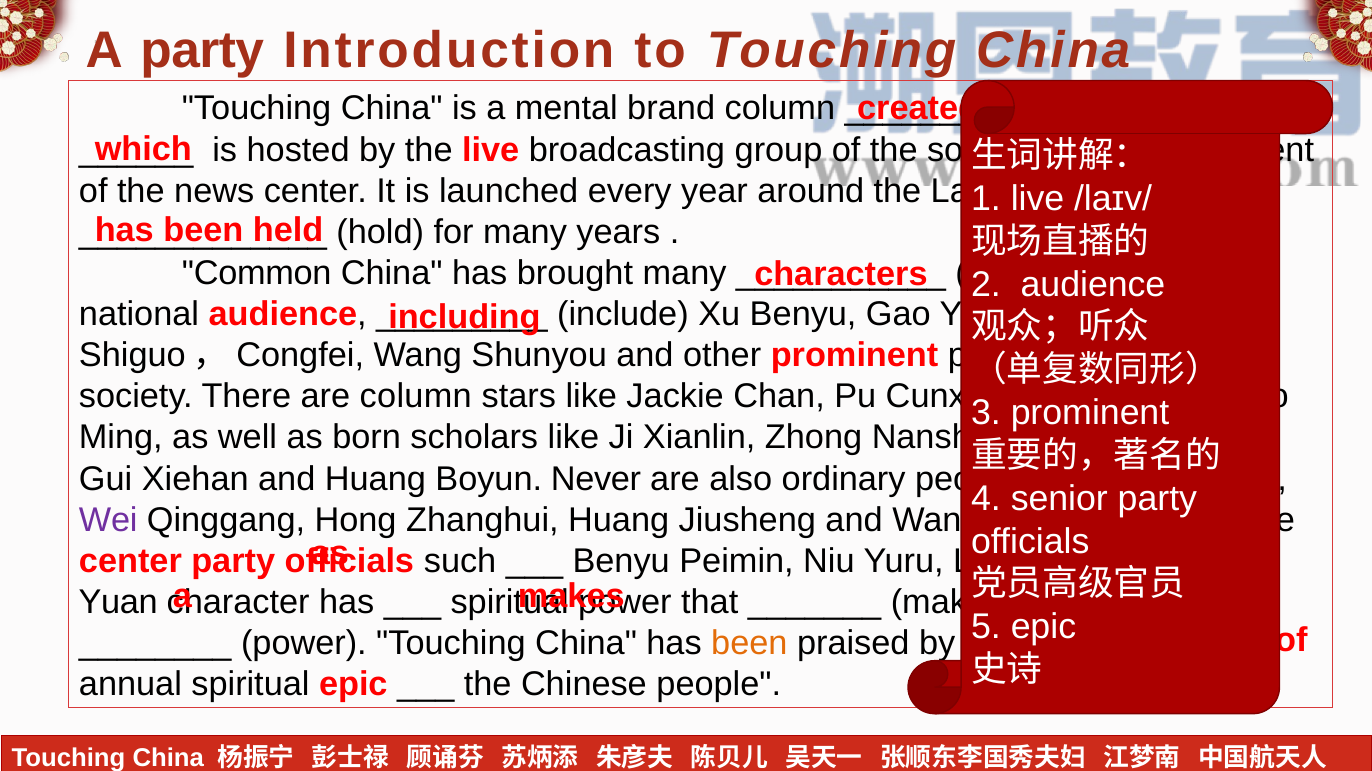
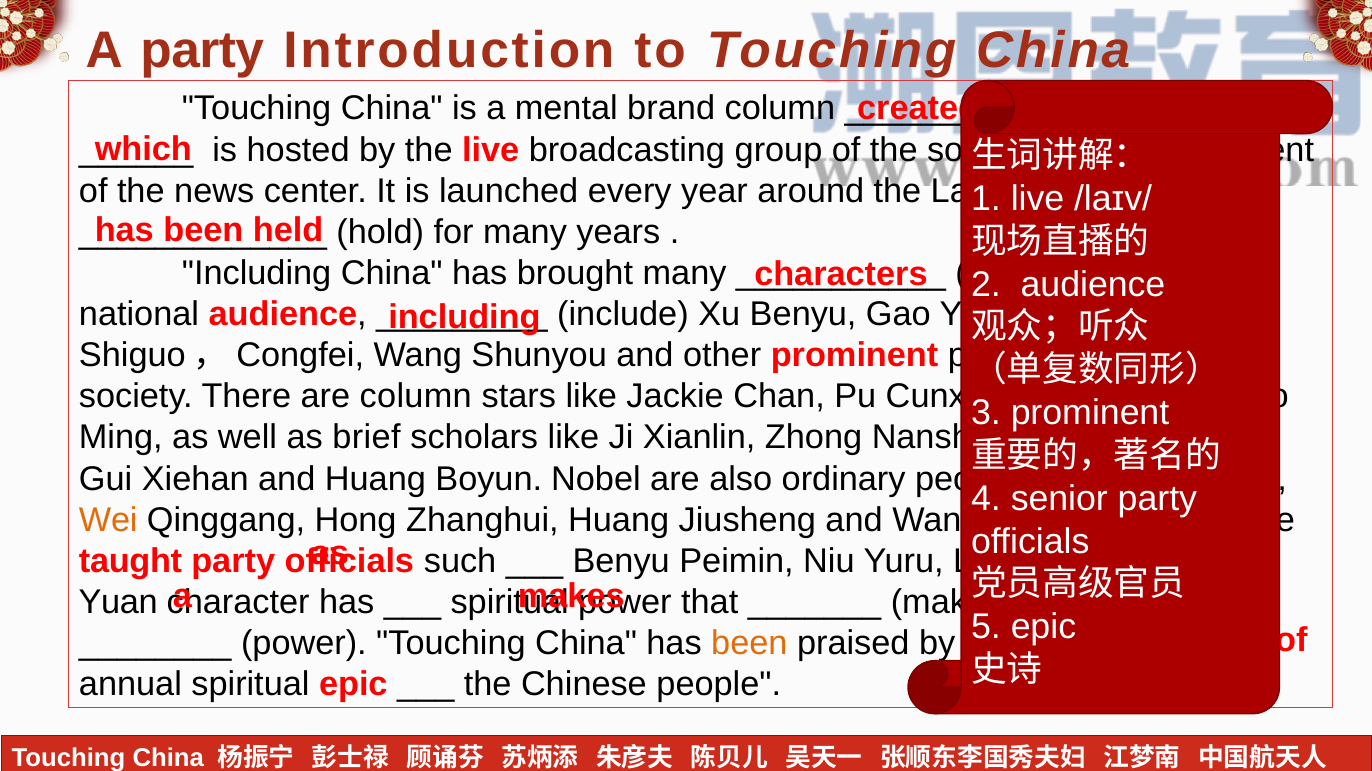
Common at (257, 273): Common -> Including
born: born -> brief
Never: Never -> Nobel
Wei colour: purple -> orange
center at (130, 562): center -> taught
